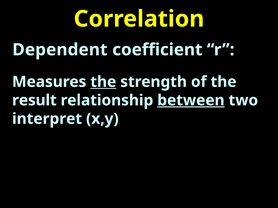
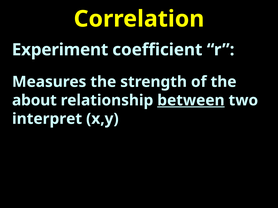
Dependent: Dependent -> Experiment
the at (103, 82) underline: present -> none
result: result -> about
